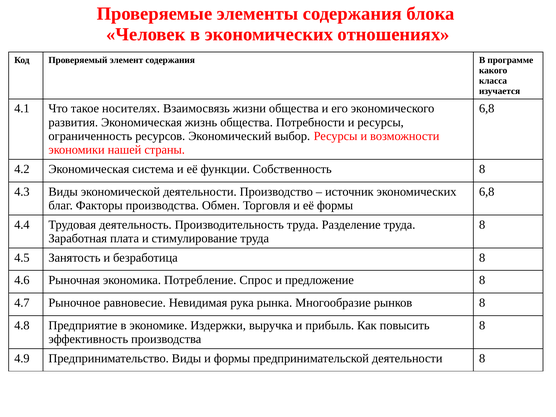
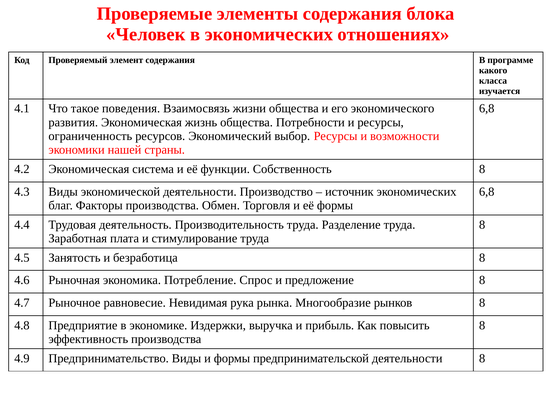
носителях: носителях -> поведения
